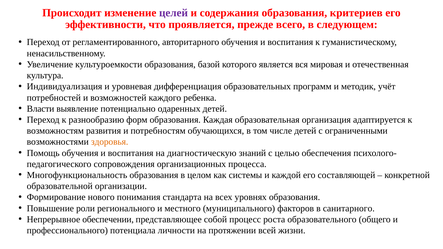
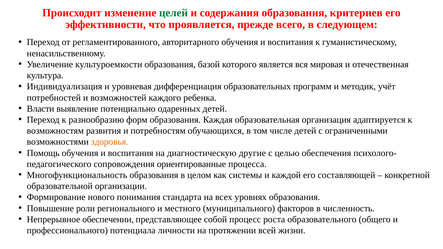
целей colour: purple -> green
знаний: знаний -> другие
организационных: организационных -> ориентированные
санитарного: санитарного -> численность
